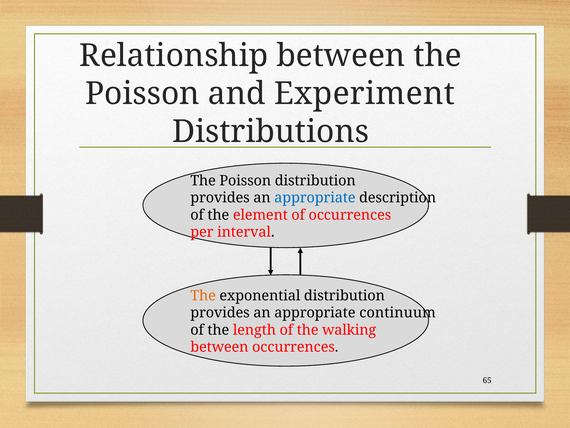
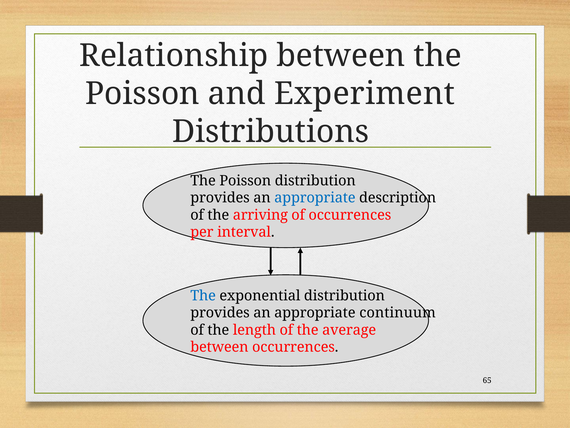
element: element -> arriving
The at (203, 295) colour: orange -> blue
walking: walking -> average
